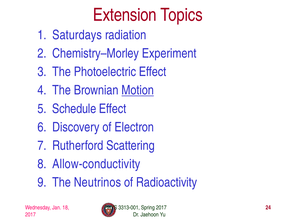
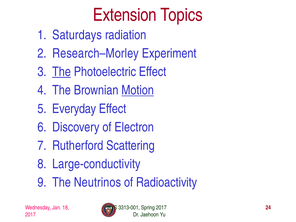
Chemistry–Morley: Chemistry–Morley -> Research–Morley
The at (62, 72) underline: none -> present
Schedule: Schedule -> Everyday
Allow-conductivity: Allow-conductivity -> Large-conductivity
